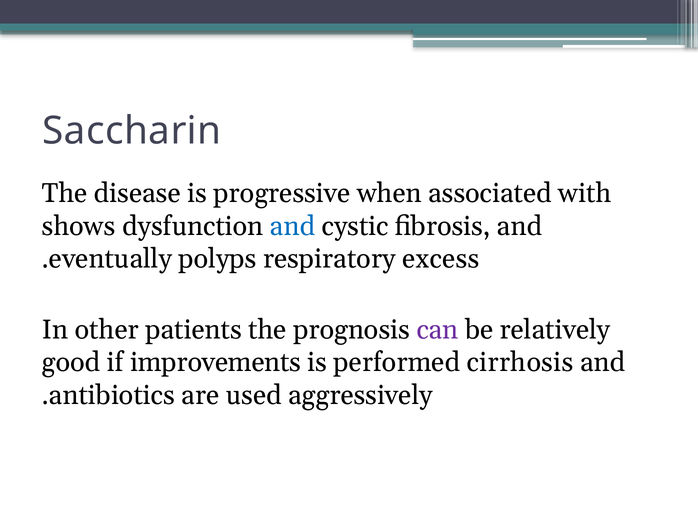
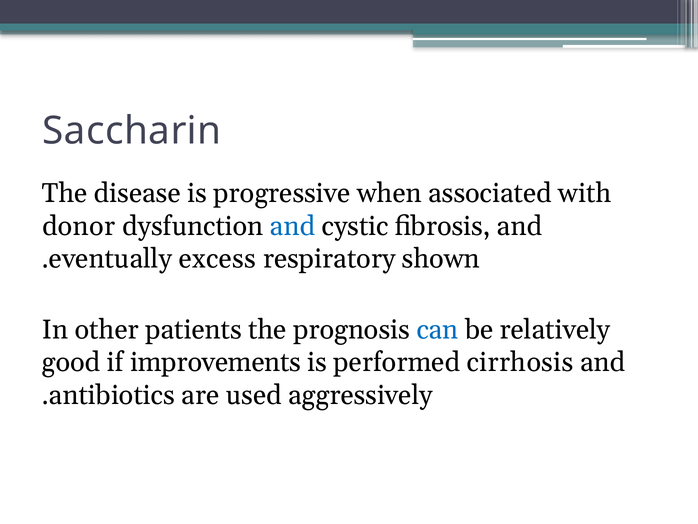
shows: shows -> donor
polyps: polyps -> excess
excess: excess -> shown
can colour: purple -> blue
